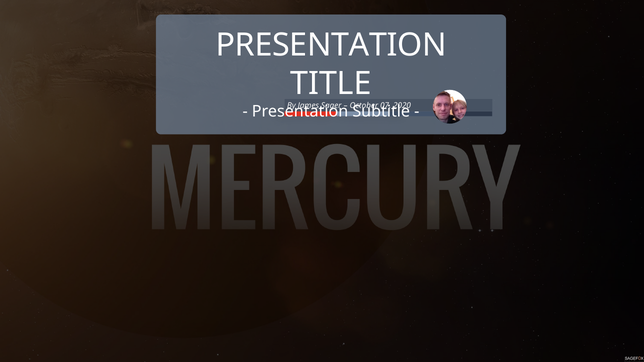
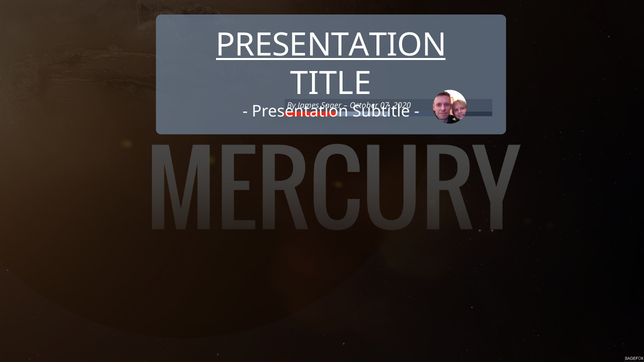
PRESENTATION at (331, 45) underline: none -> present
